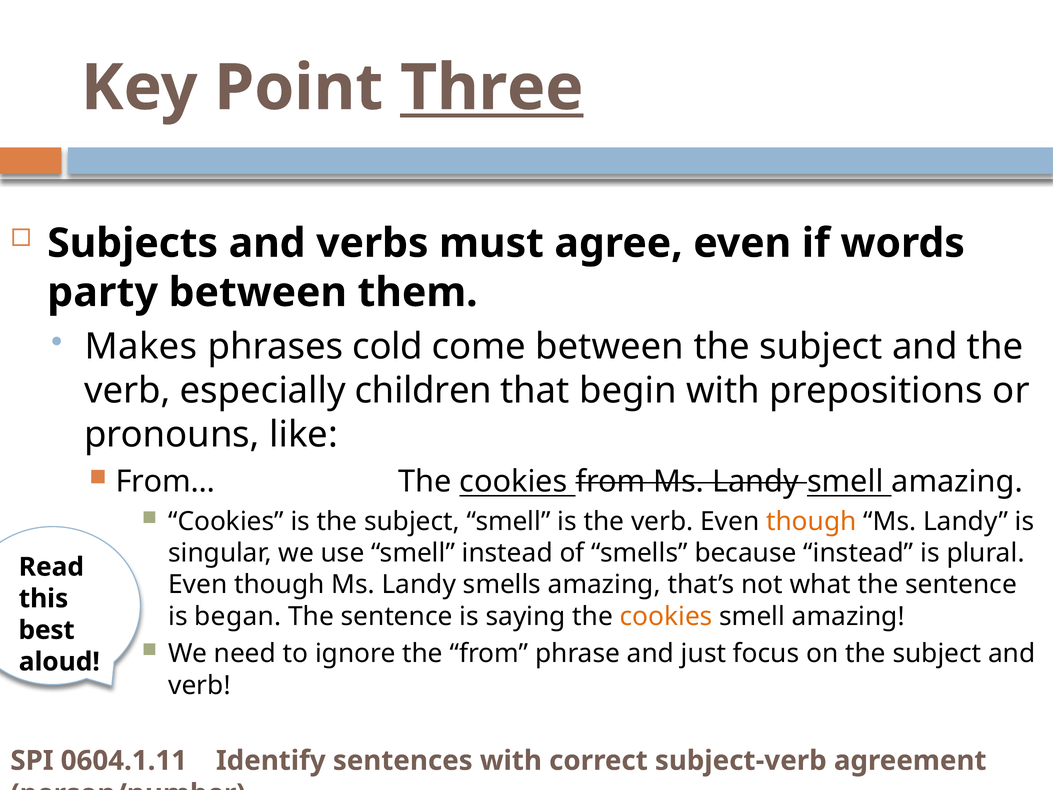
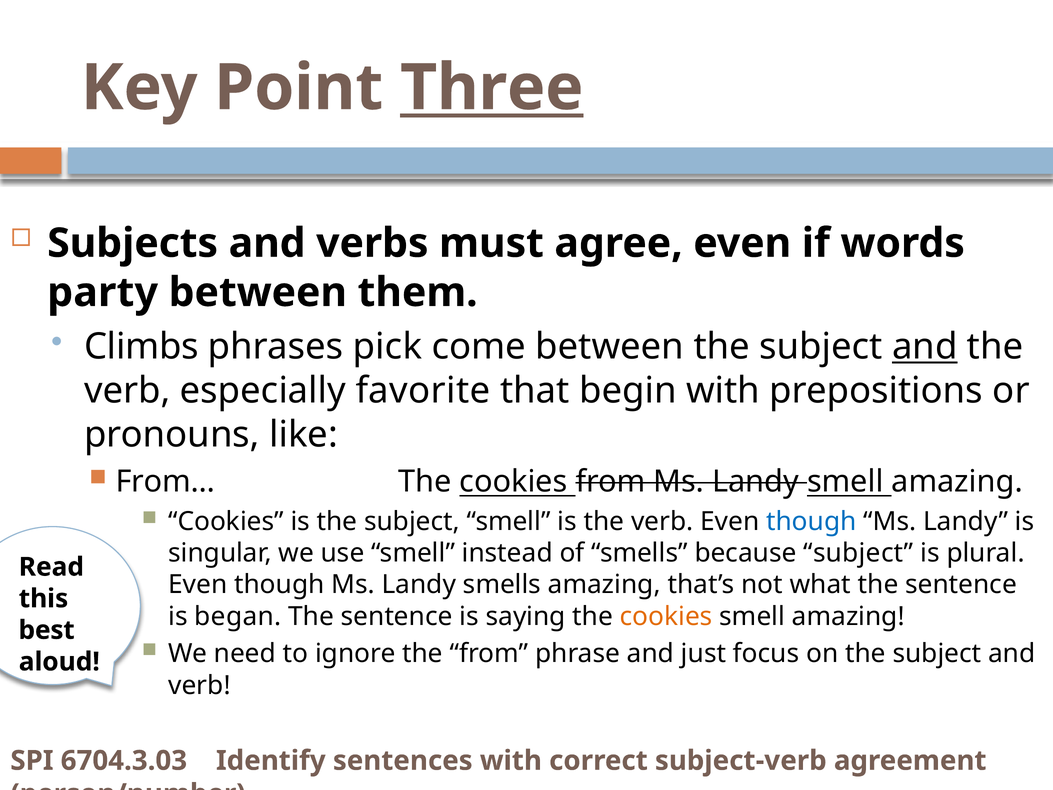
Makes: Makes -> Climbs
cold: cold -> pick
and at (925, 347) underline: none -> present
children: children -> favorite
though at (811, 521) colour: orange -> blue
because instead: instead -> subject
0604.1.11: 0604.1.11 -> 6704.3.03
